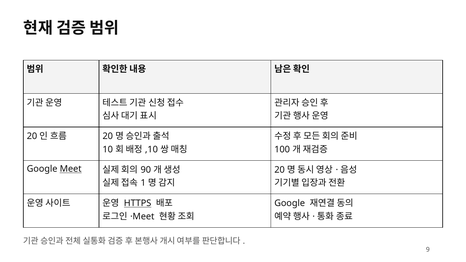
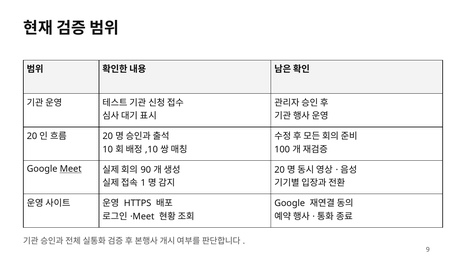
HTTPS underline: present -> none
